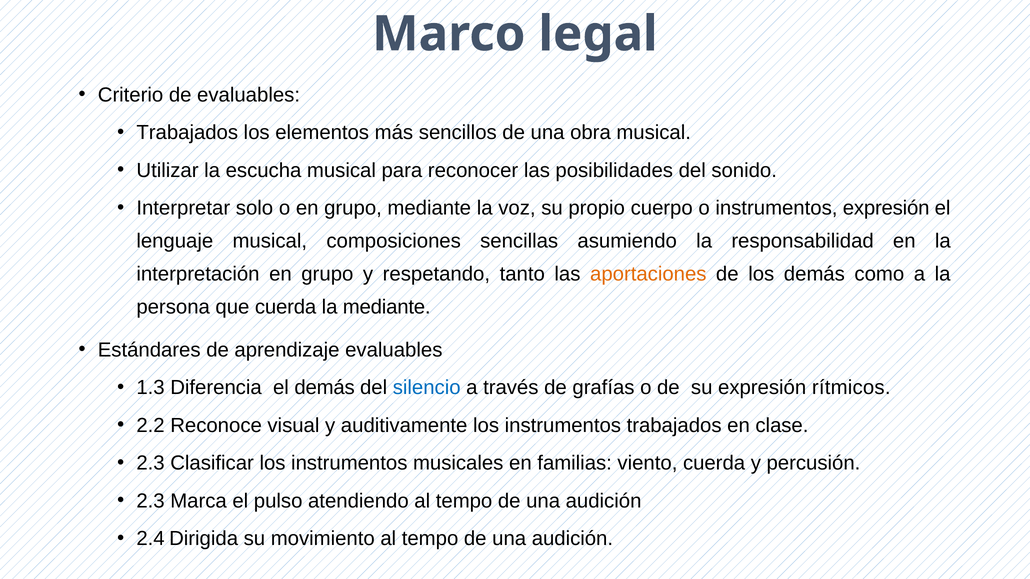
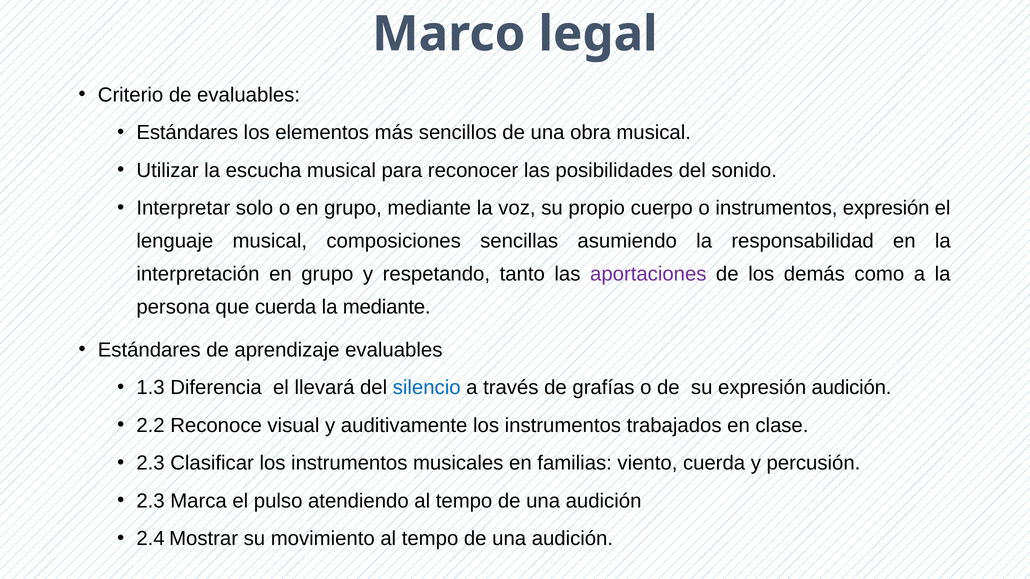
Trabajados at (187, 133): Trabajados -> Estándares
aportaciones colour: orange -> purple
el demás: demás -> llevará
expresión rítmicos: rítmicos -> audición
Dirigida: Dirigida -> Mostrar
